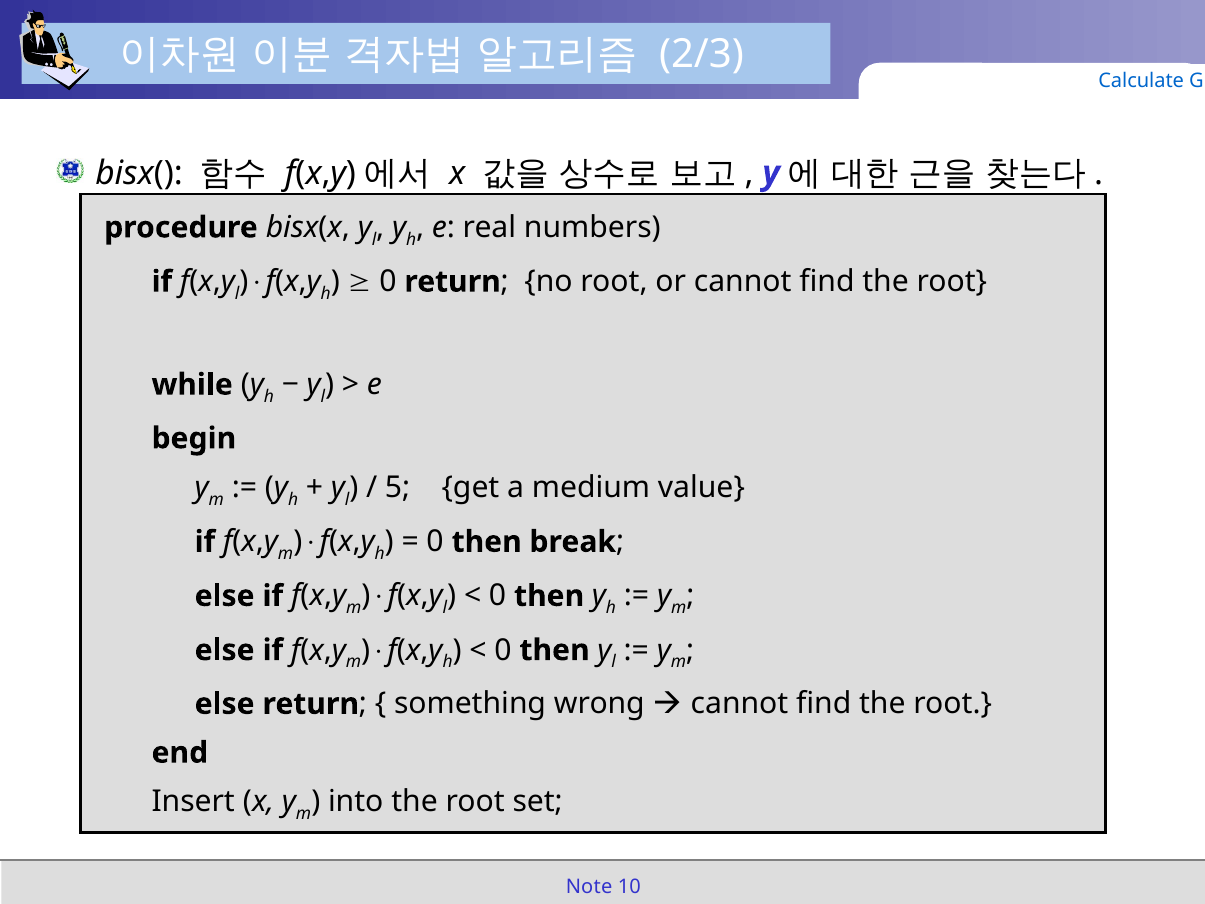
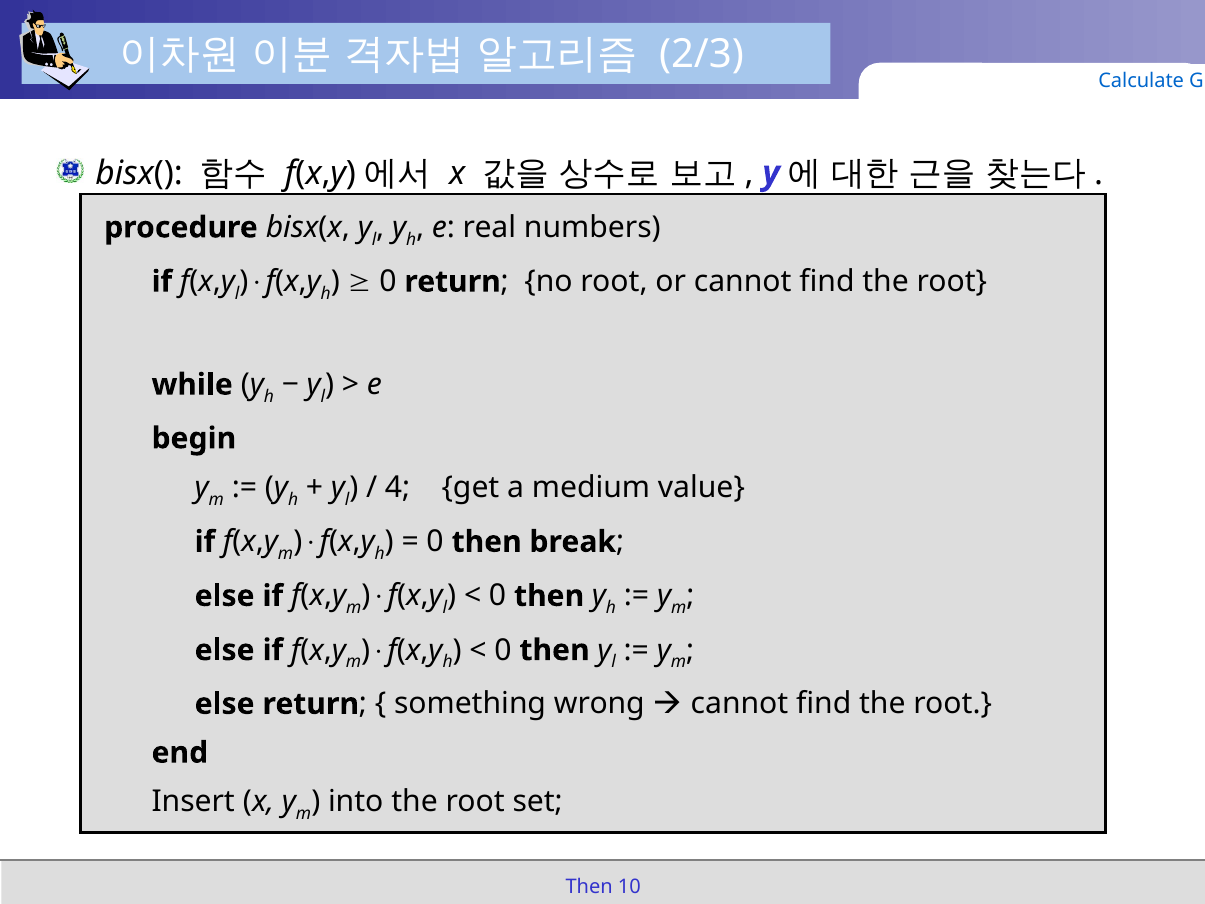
5: 5 -> 4
Note at (589, 887): Note -> Then
